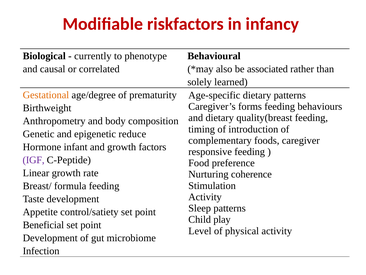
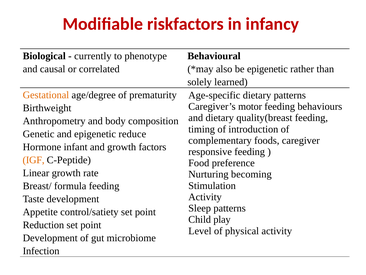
be associated: associated -> epigenetic
forms: forms -> motor
IGF colour: purple -> orange
coherence: coherence -> becoming
Beneficial: Beneficial -> Reduction
